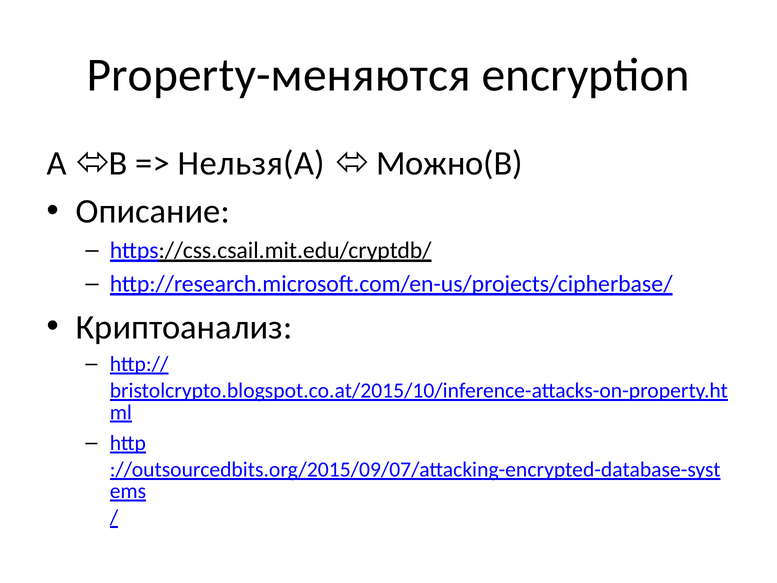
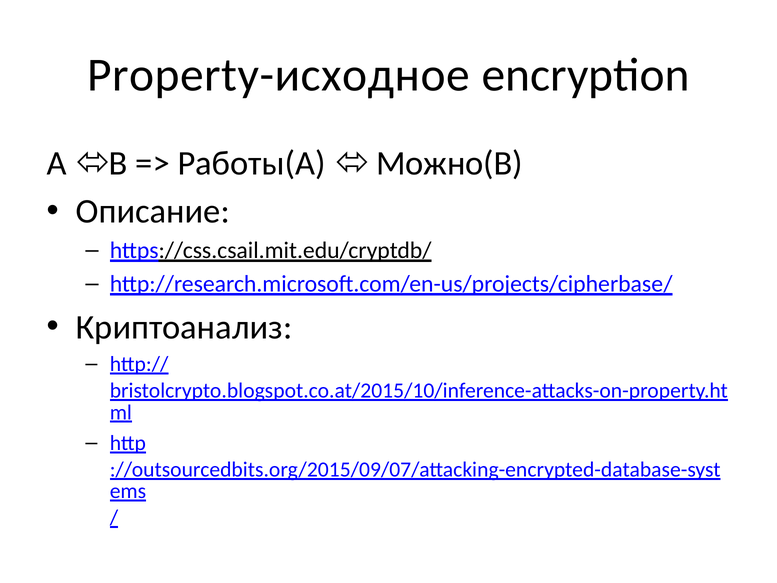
Property-меняются: Property-меняются -> Property-исходное
Нельзя(A: Нельзя(A -> Работы(A
